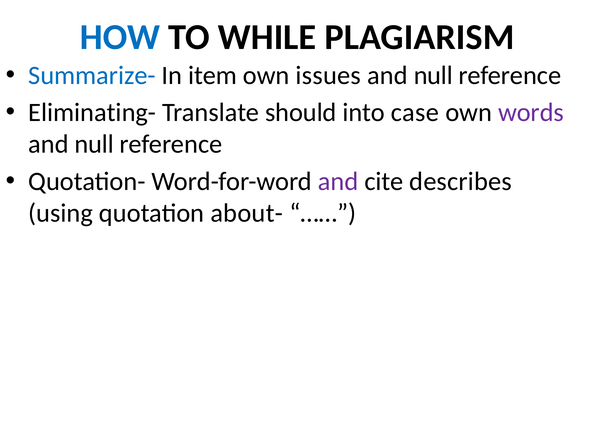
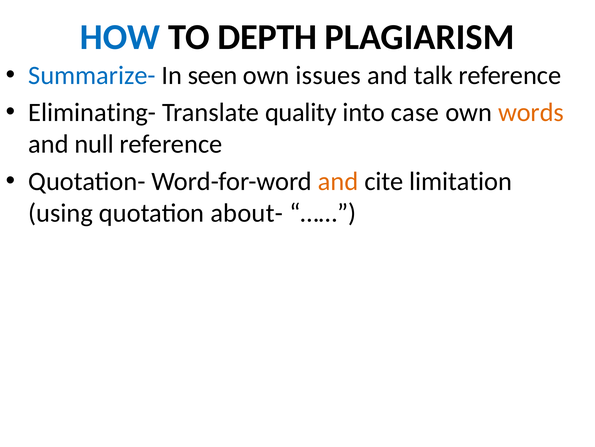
WHILE: WHILE -> DEPTH
item: item -> seen
null at (433, 75): null -> talk
should: should -> quality
words colour: purple -> orange
and at (338, 181) colour: purple -> orange
describes: describes -> limitation
